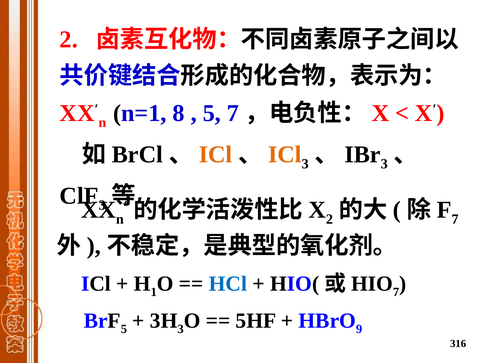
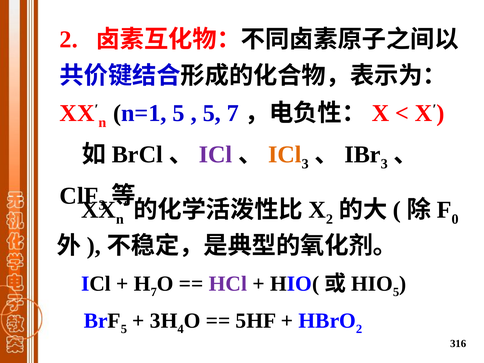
n=1 8: 8 -> 5
ICl at (216, 155) colour: orange -> purple
7 at (455, 219): 7 -> 0
1 at (154, 292): 1 -> 7
HCl colour: blue -> purple
7 at (396, 292): 7 -> 5
3 at (181, 329): 3 -> 4
9 at (359, 329): 9 -> 2
